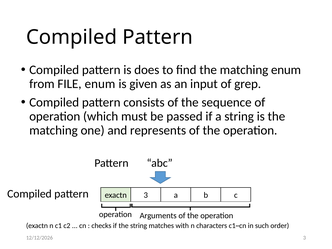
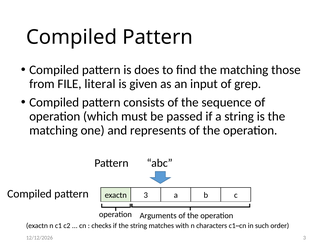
matching enum: enum -> those
FILE enum: enum -> literal
